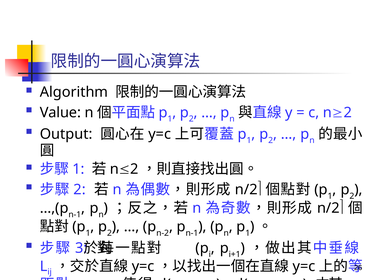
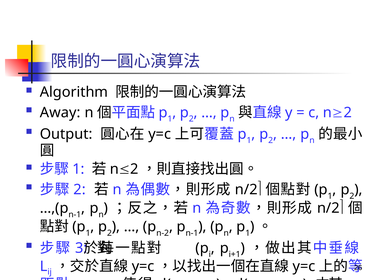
Value: Value -> Away
